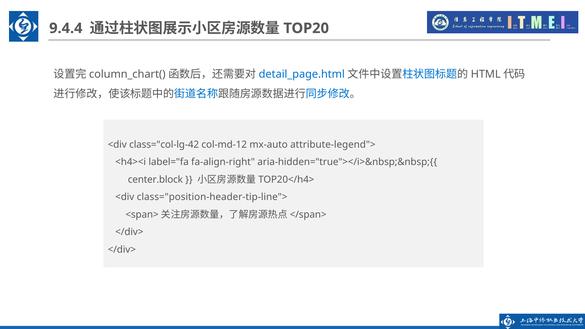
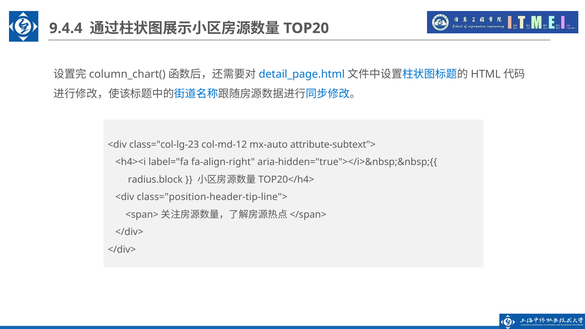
class="col-lg-42: class="col-lg-42 -> class="col-lg-23
attribute-legend">: attribute-legend"> -> attribute-subtext">
center.block: center.block -> radius.block
